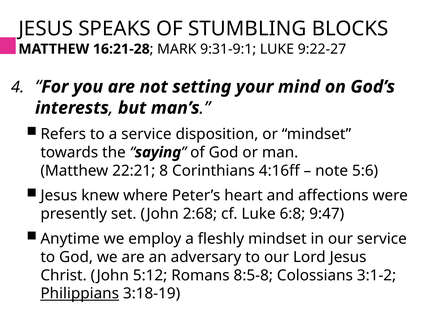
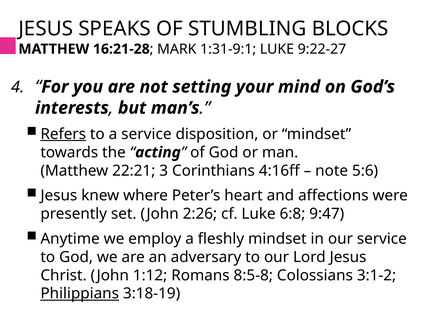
9:31-9:1: 9:31-9:1 -> 1:31-9:1
Refers underline: none -> present
saying: saying -> acting
8: 8 -> 3
2:68: 2:68 -> 2:26
5:12: 5:12 -> 1:12
